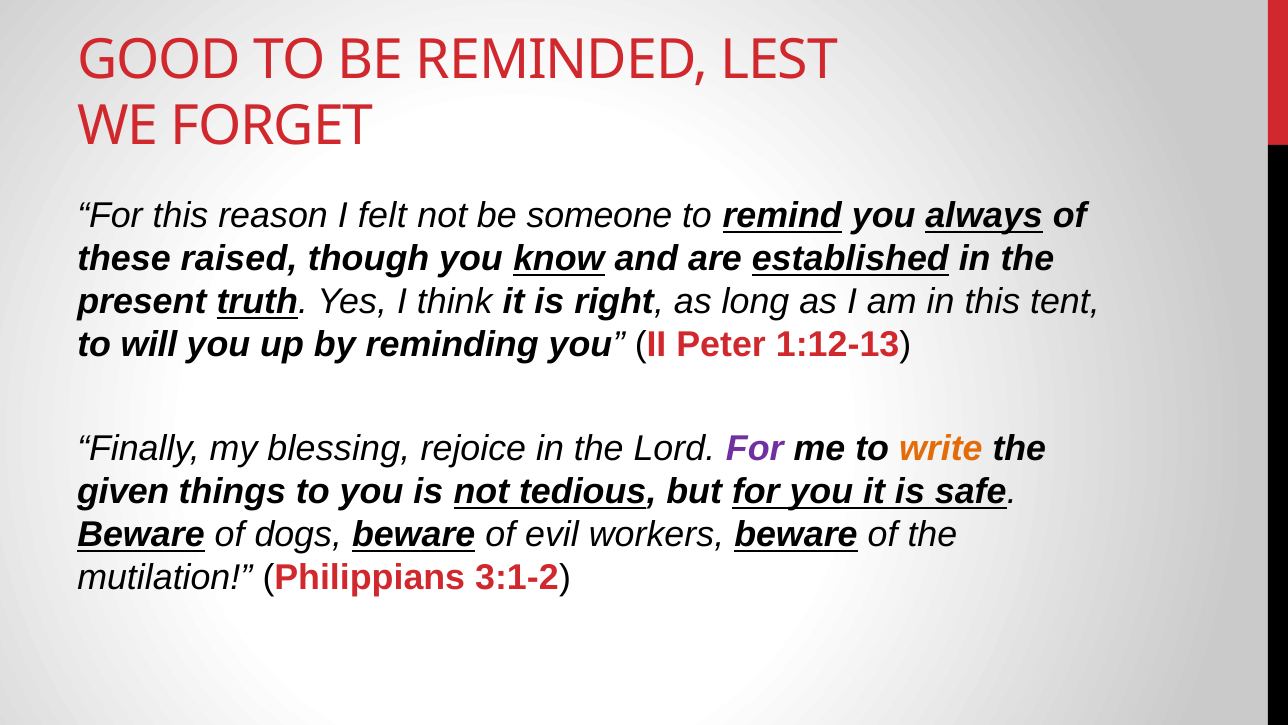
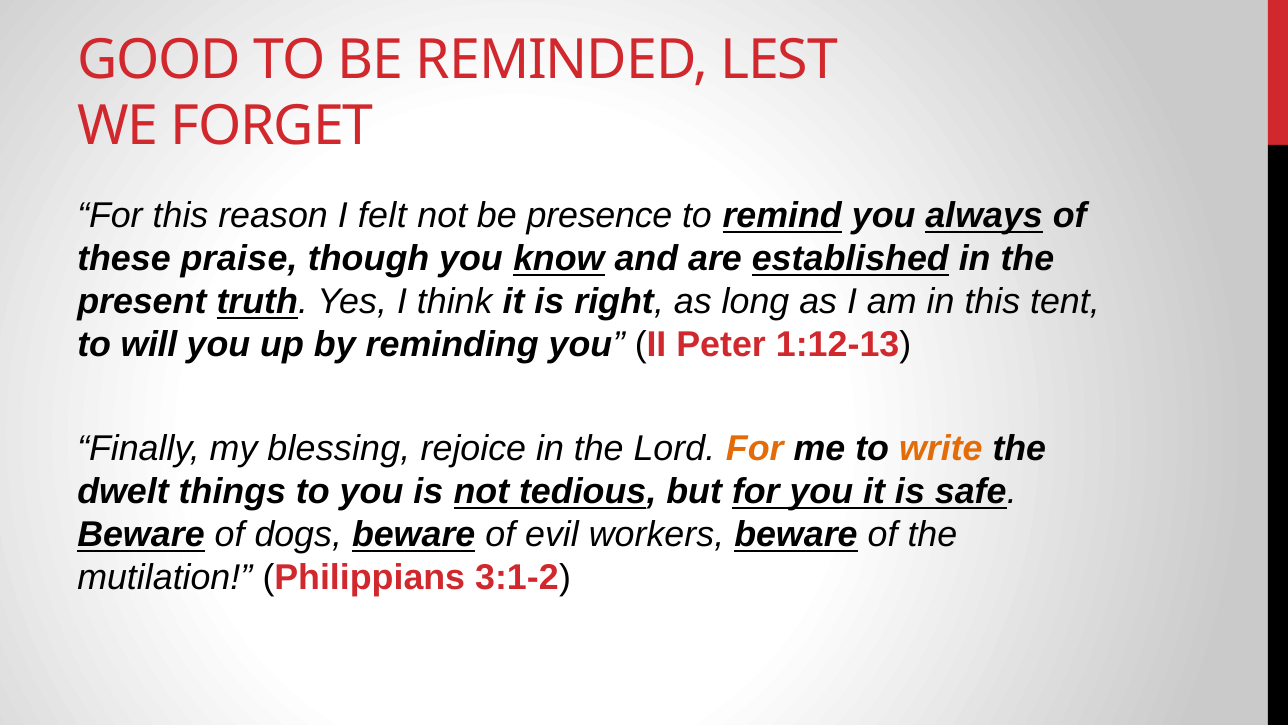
someone: someone -> presence
raised: raised -> praise
For at (755, 449) colour: purple -> orange
given: given -> dwelt
